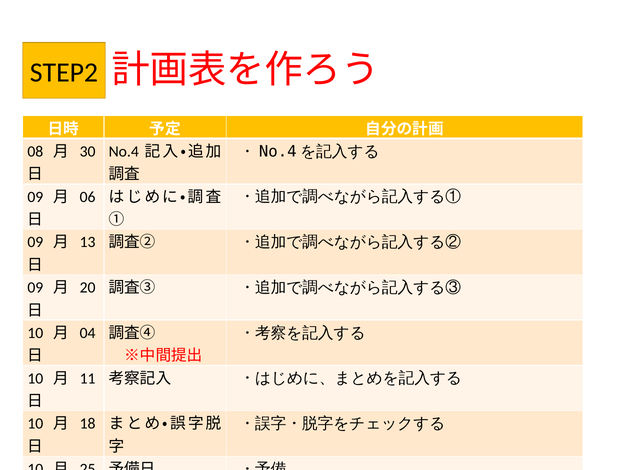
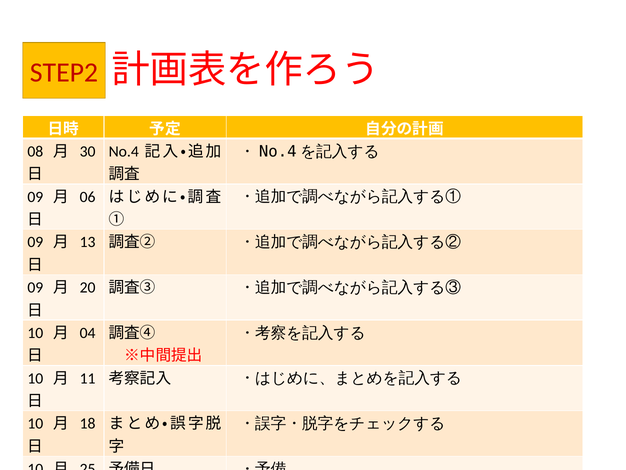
STEP2 colour: black -> red
